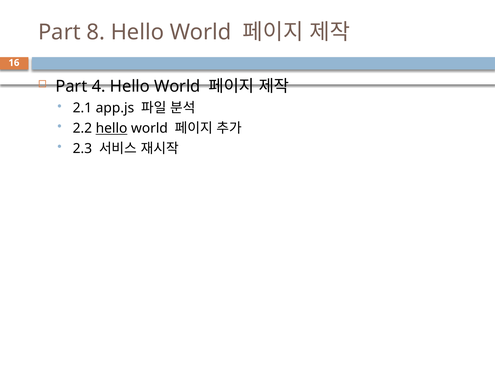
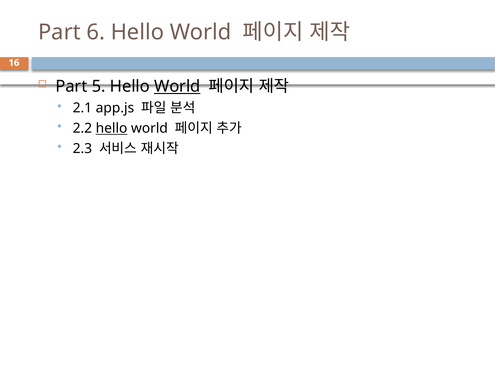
8: 8 -> 6
4: 4 -> 5
World at (177, 86) underline: none -> present
